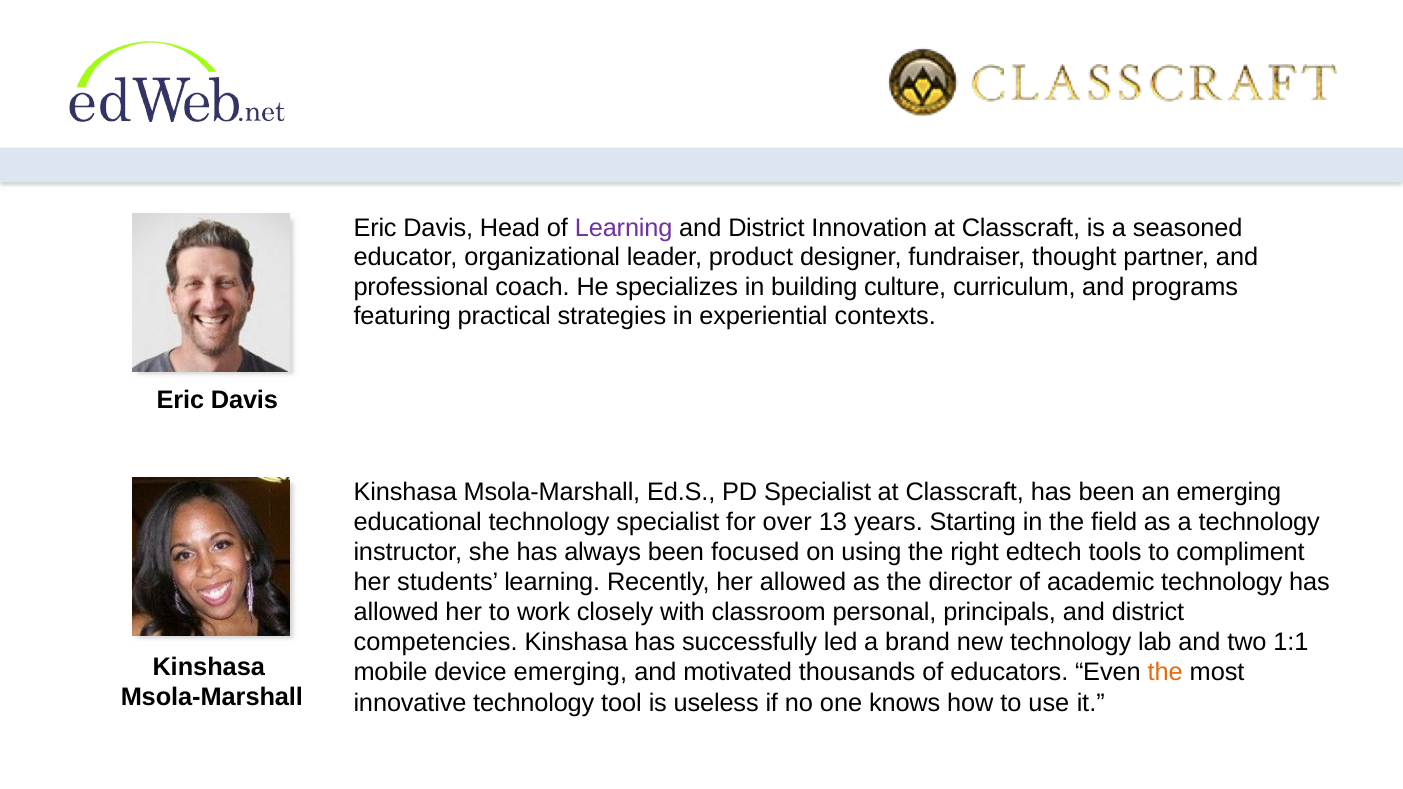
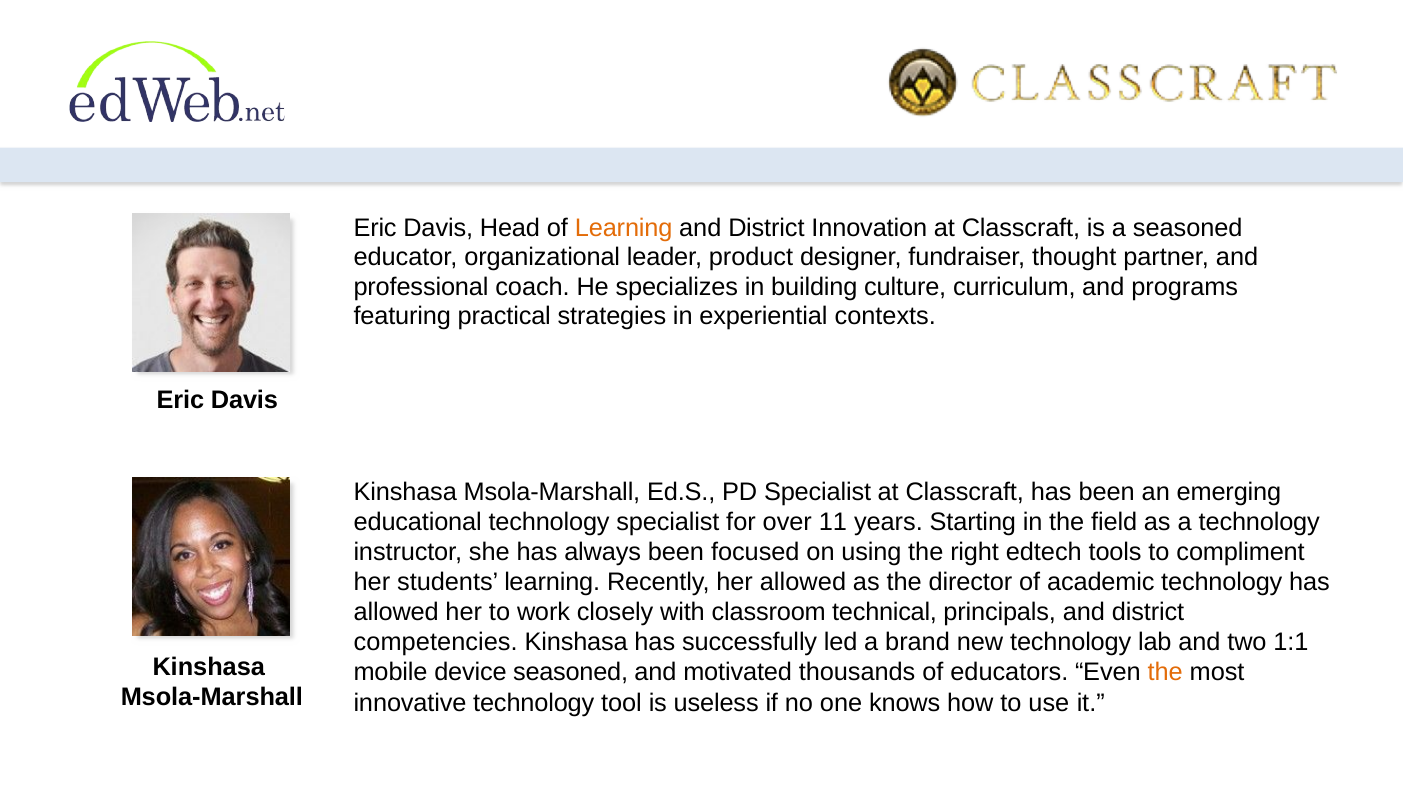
Learning at (624, 228) colour: purple -> orange
13: 13 -> 11
personal: personal -> technical
device emerging: emerging -> seasoned
